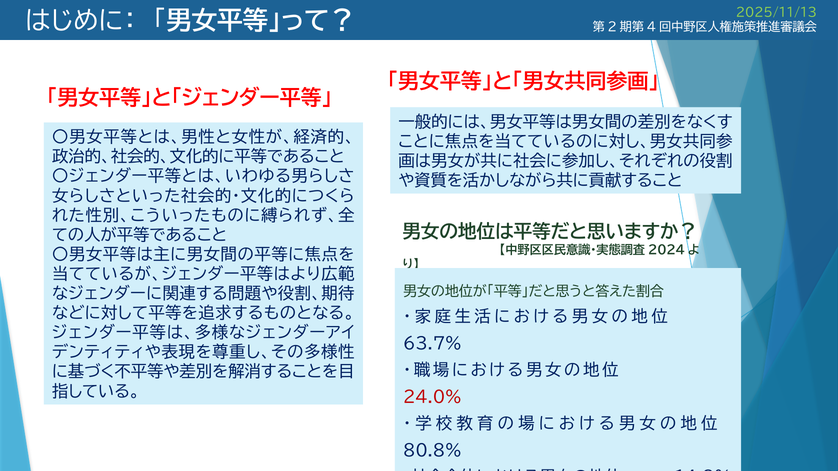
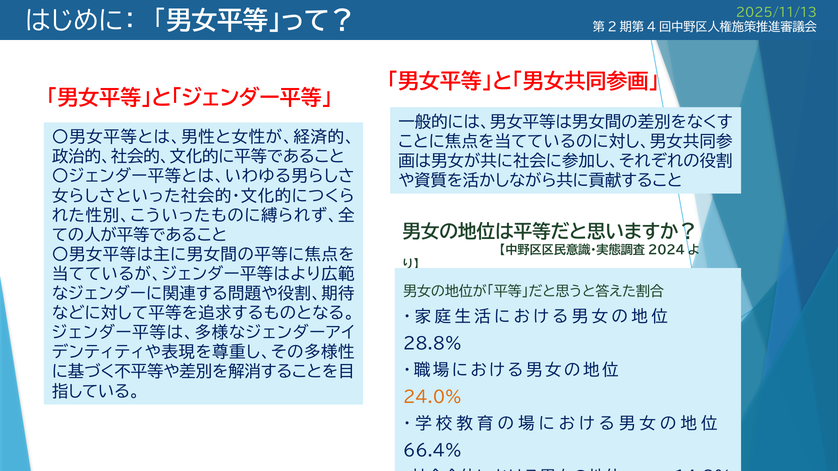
63.7%: 63.7% -> 28.8%
24.0% colour: red -> orange
80.8%: 80.8% -> 66.4%
